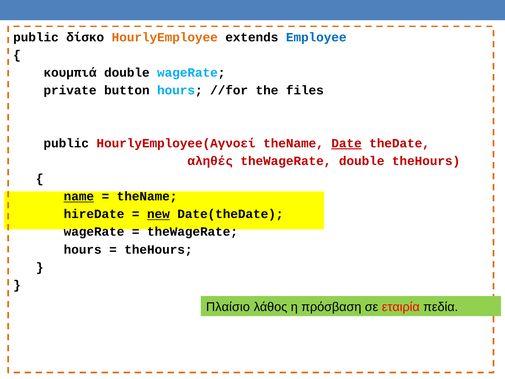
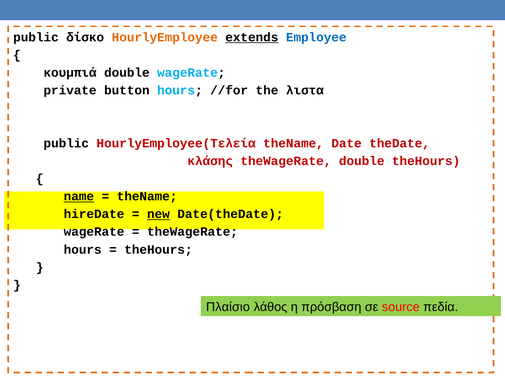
extends underline: none -> present
files: files -> λιστα
HourlyEmployee(Αγνοεί: HourlyEmployee(Αγνοεί -> HourlyEmployee(Τελεία
Date underline: present -> none
αληθές: αληθές -> κλάσης
εταιρία: εταιρία -> source
